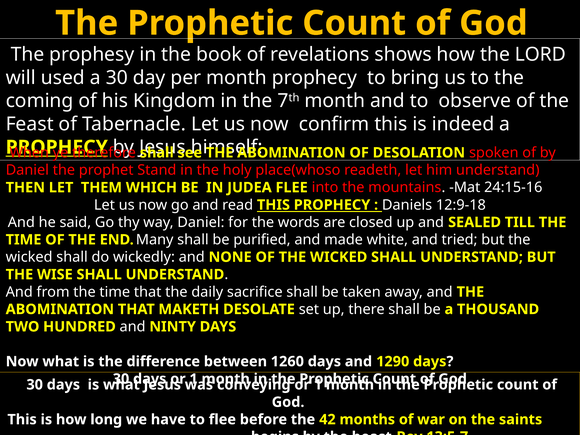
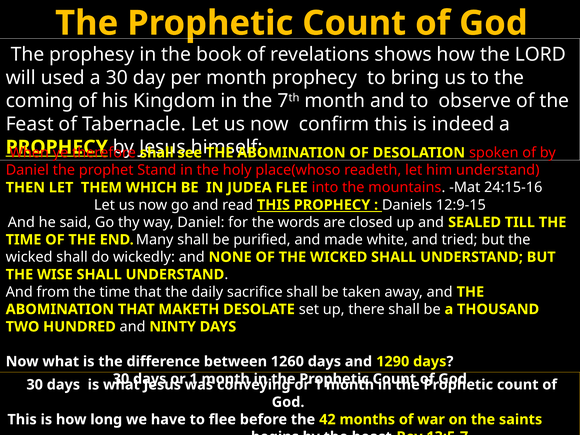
12:9-18: 12:9-18 -> 12:9-15
